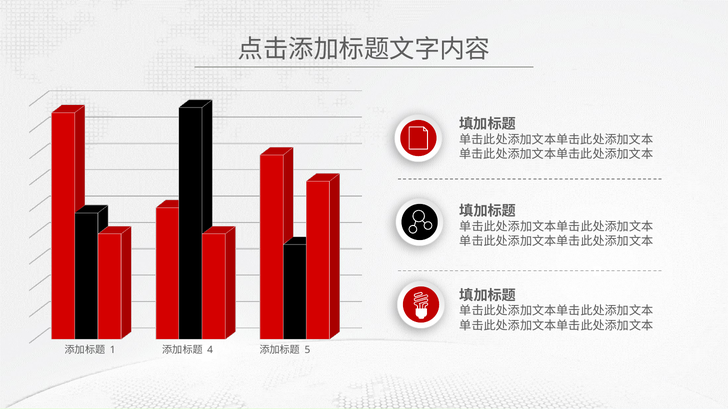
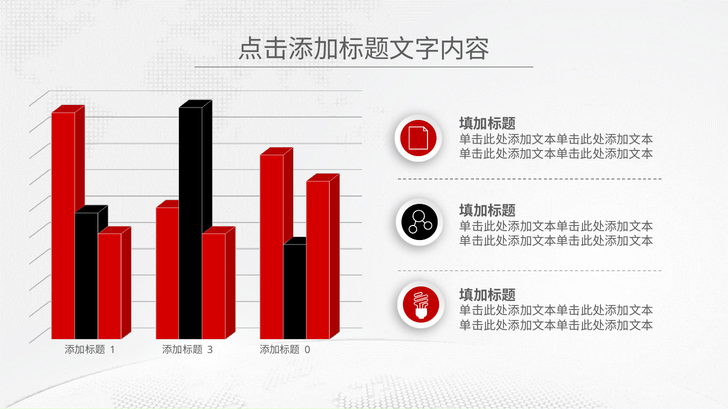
4: 4 -> 3
5: 5 -> 0
